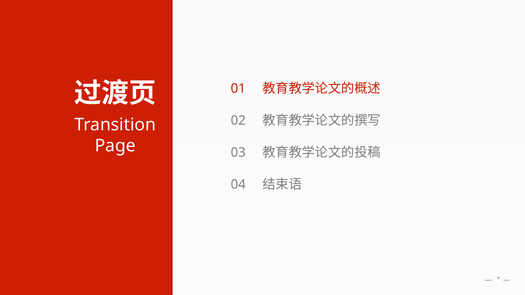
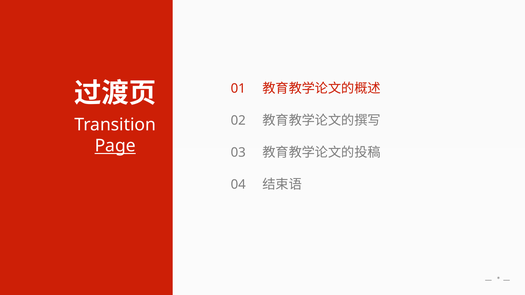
Page underline: none -> present
